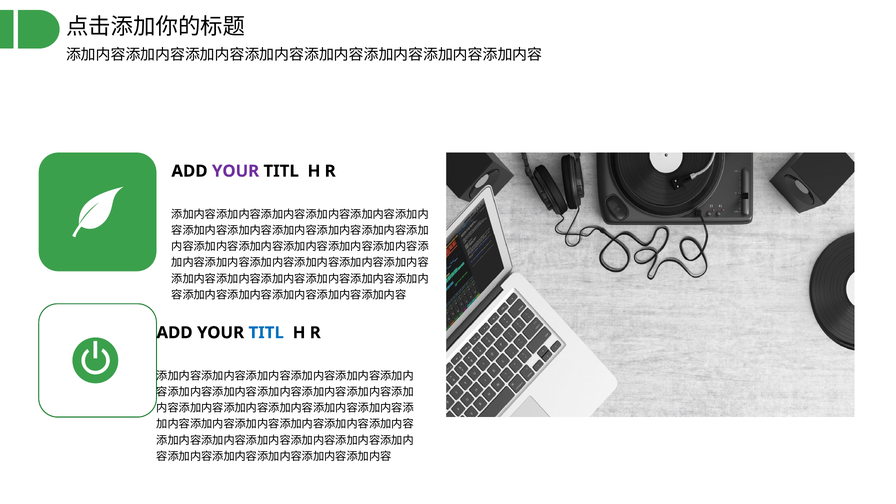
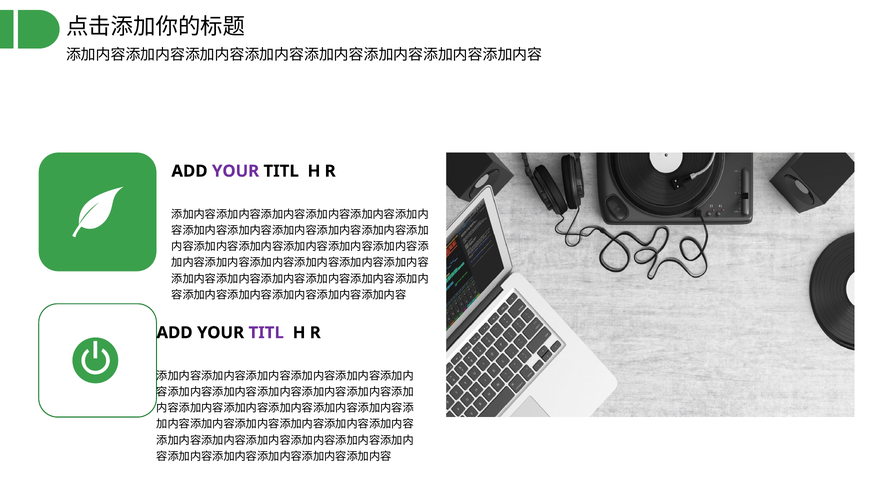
TITL at (266, 333) colour: blue -> purple
